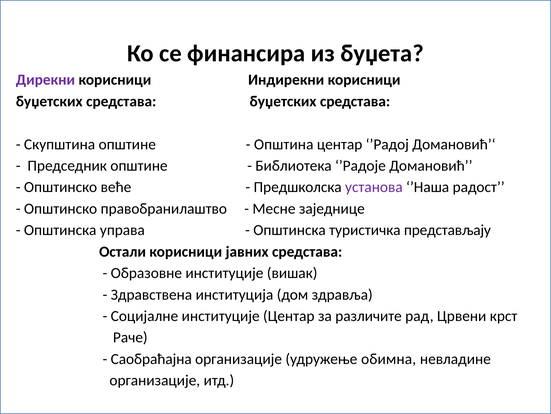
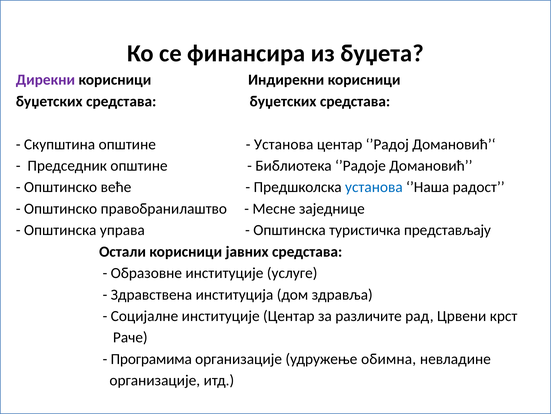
Општина at (284, 144): Општина -> Установа
установа at (374, 187) colour: purple -> blue
вишак: вишак -> услуге
Саобраћајна: Саобраћајна -> Програмима
